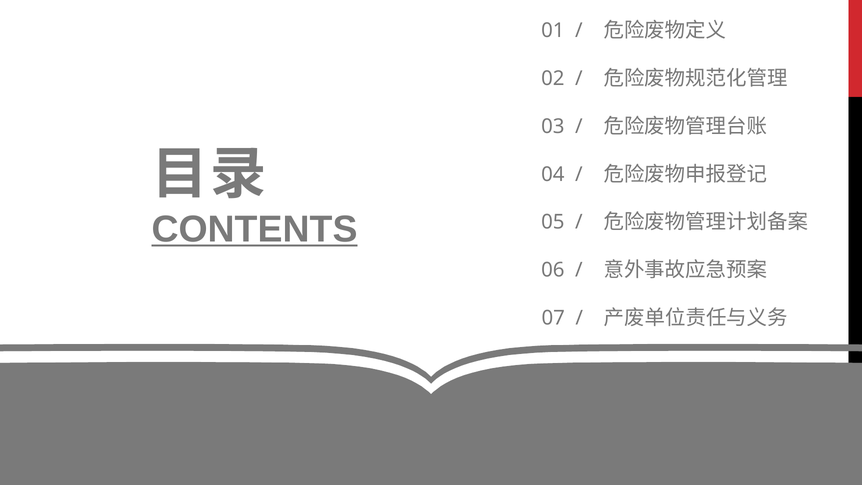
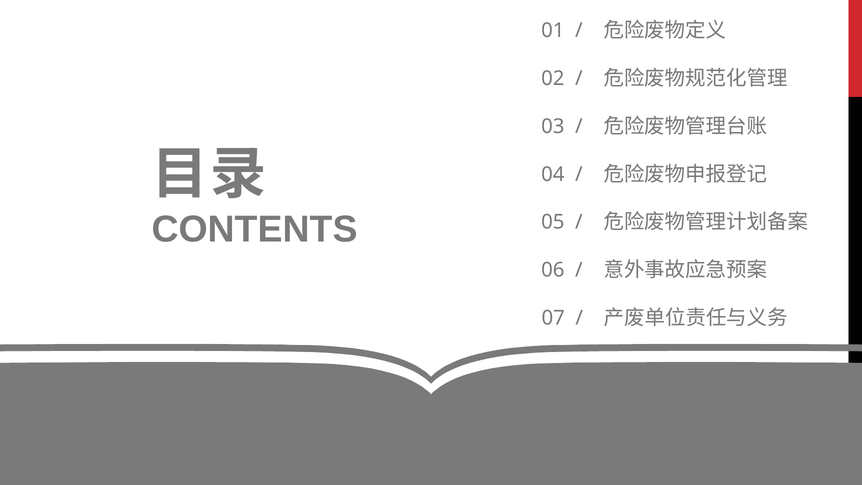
CONTENTS underline: present -> none
